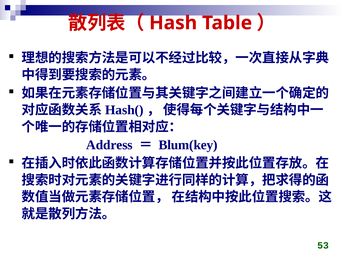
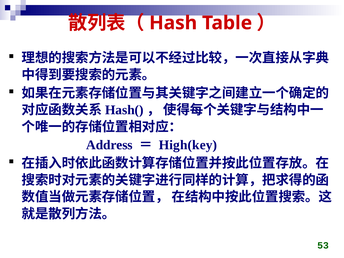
Blum(key: Blum(key -> High(key
